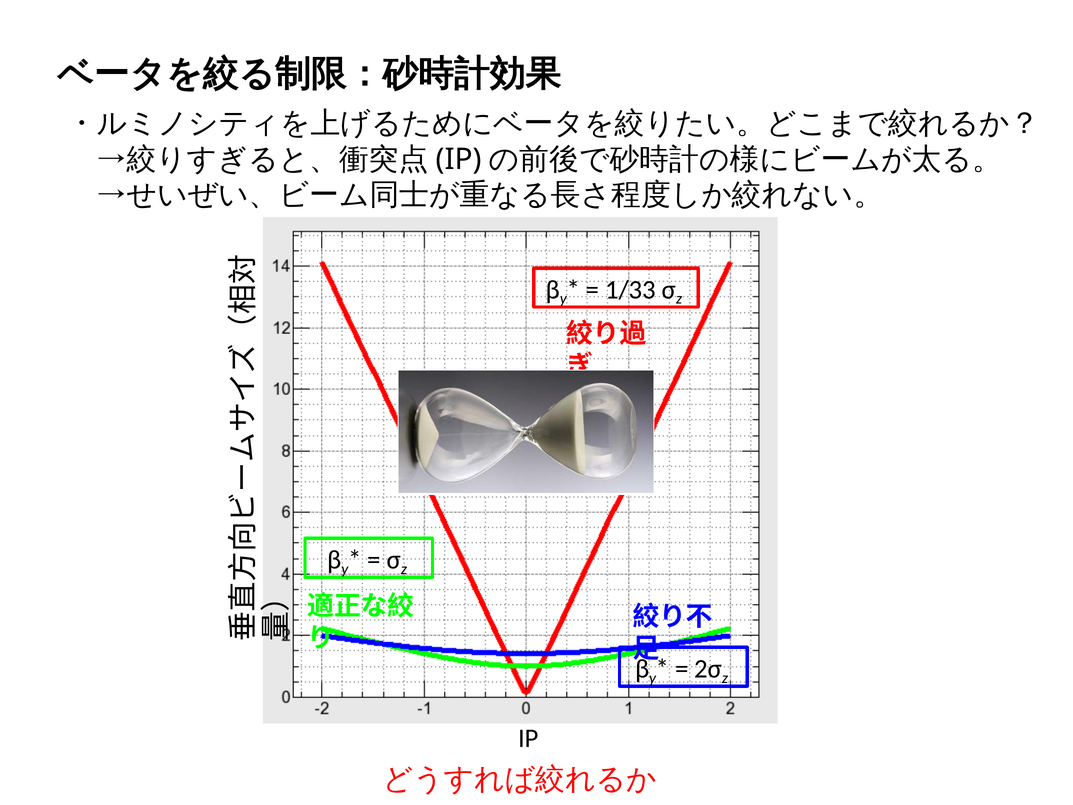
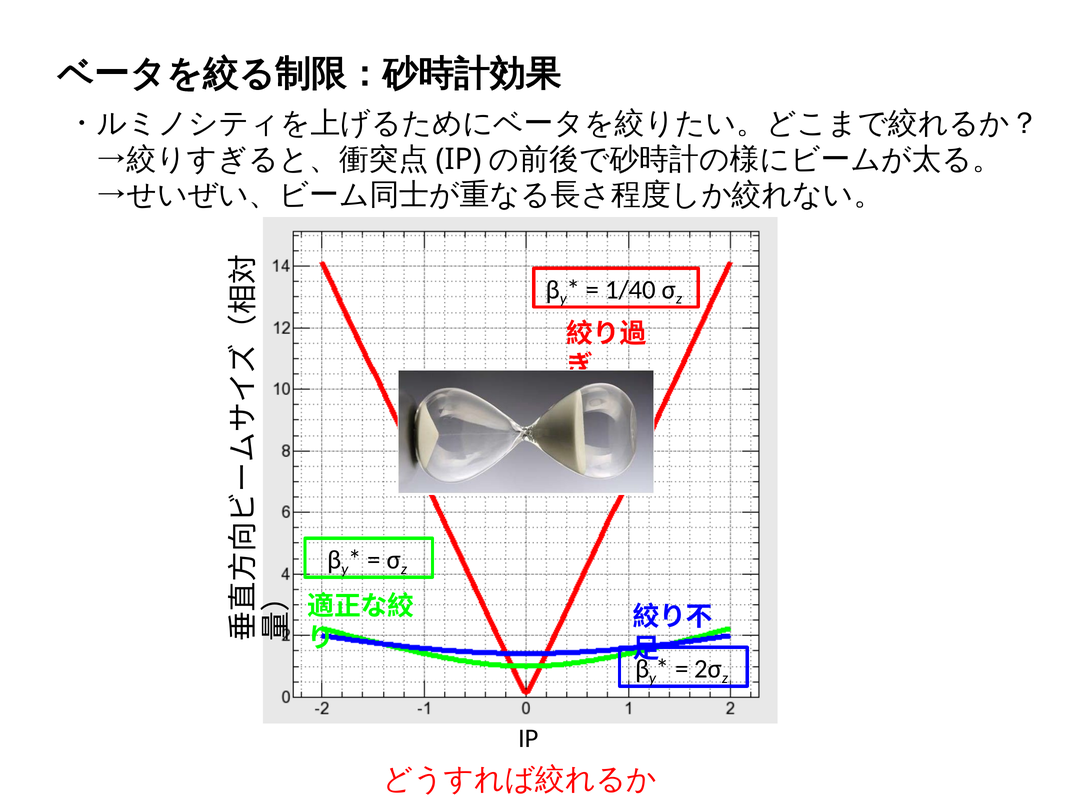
1/33: 1/33 -> 1/40
